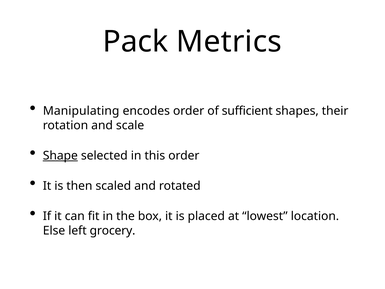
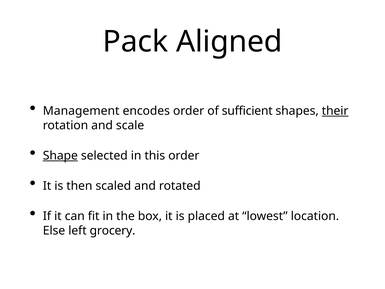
Metrics: Metrics -> Aligned
Manipulating: Manipulating -> Management
their underline: none -> present
